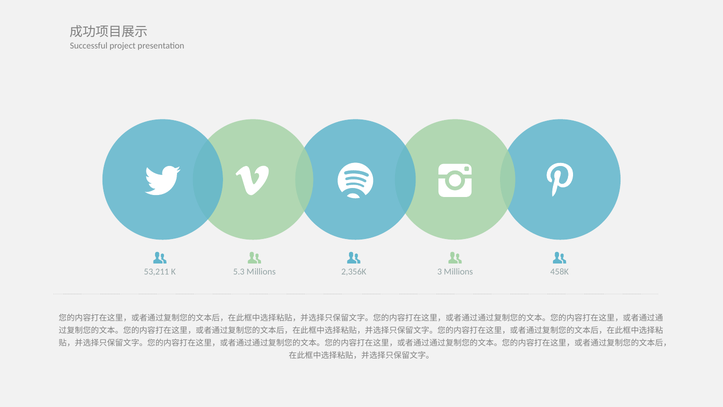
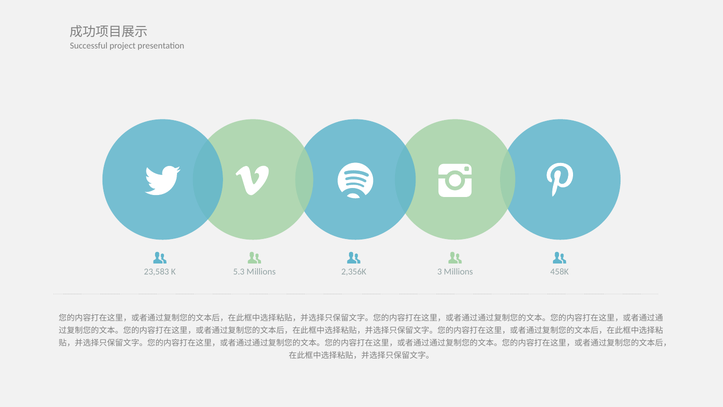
53,211: 53,211 -> 23,583
